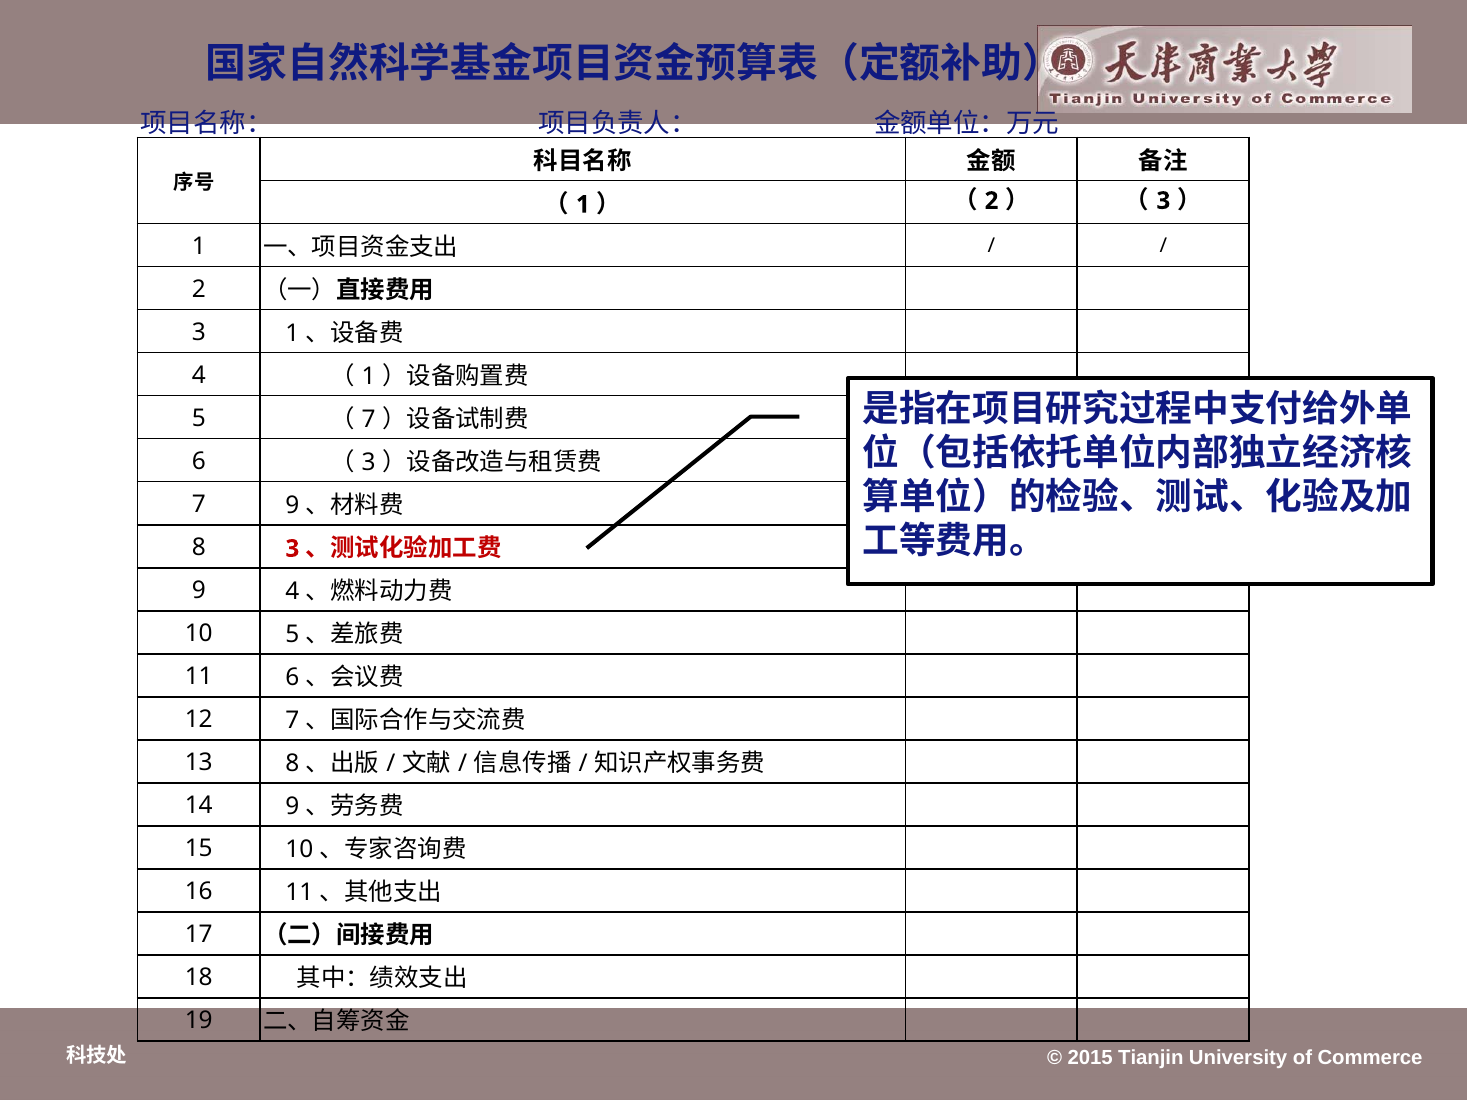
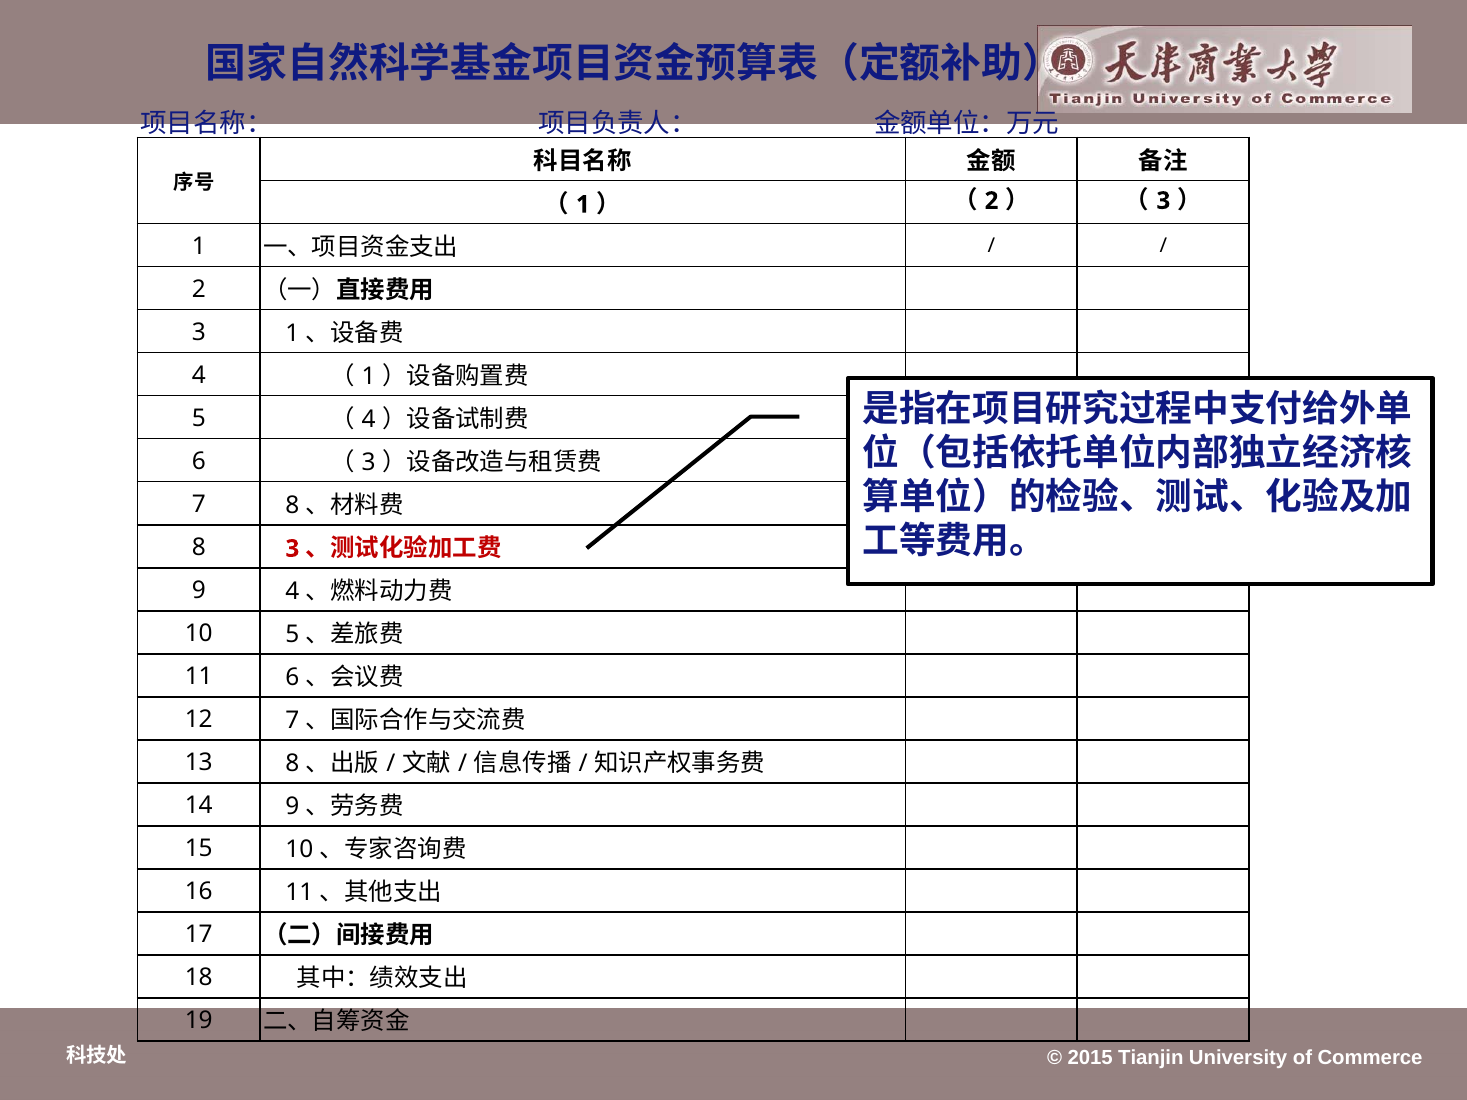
7 at (369, 420): 7 -> 4
7 9: 9 -> 8
